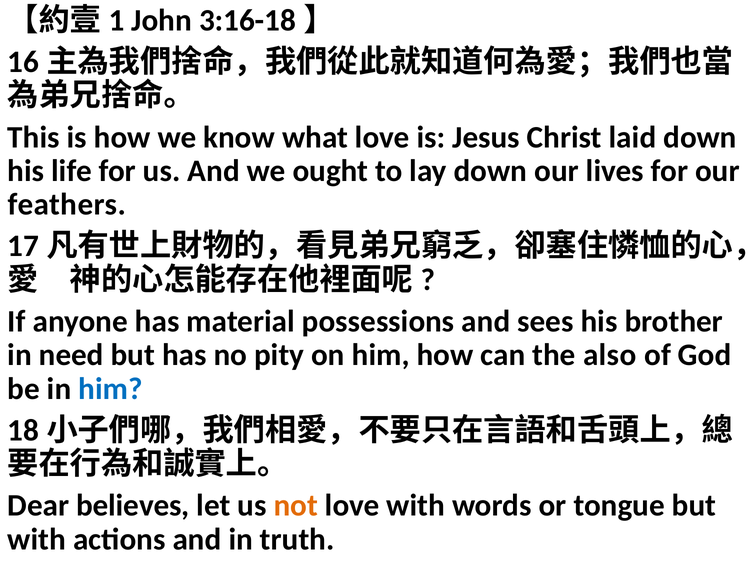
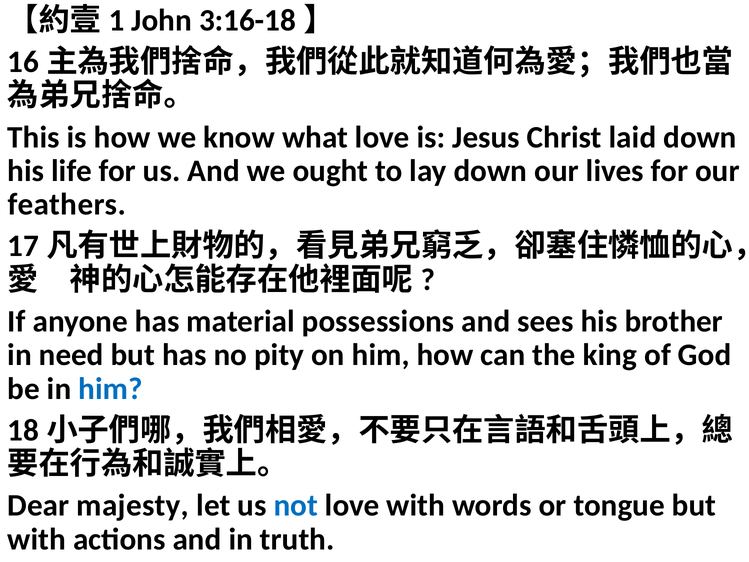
also: also -> king
believes: believes -> majesty
not colour: orange -> blue
